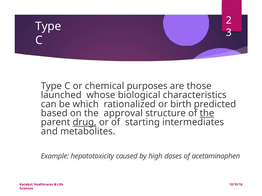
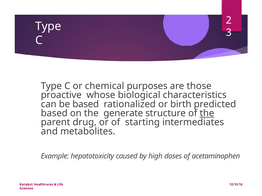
launched: launched -> proactive
be which: which -> based
approval: approval -> generate
drug underline: present -> none
